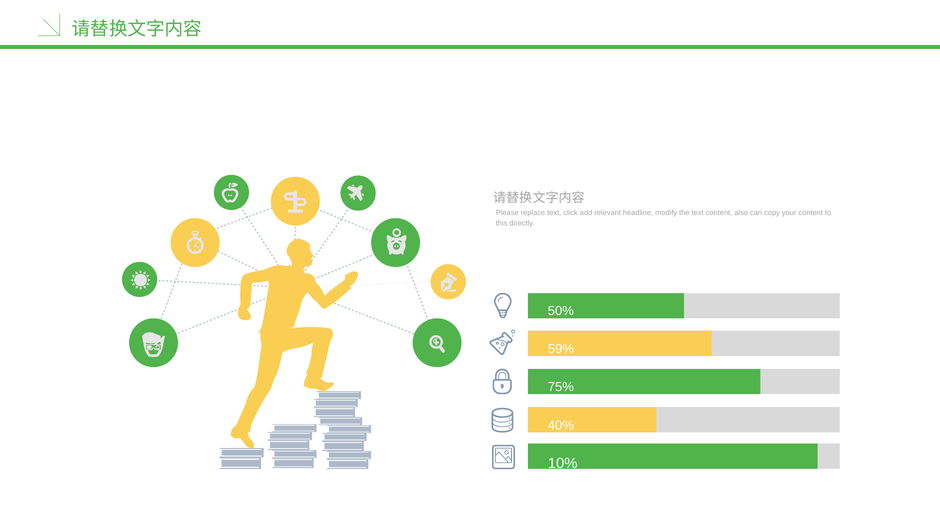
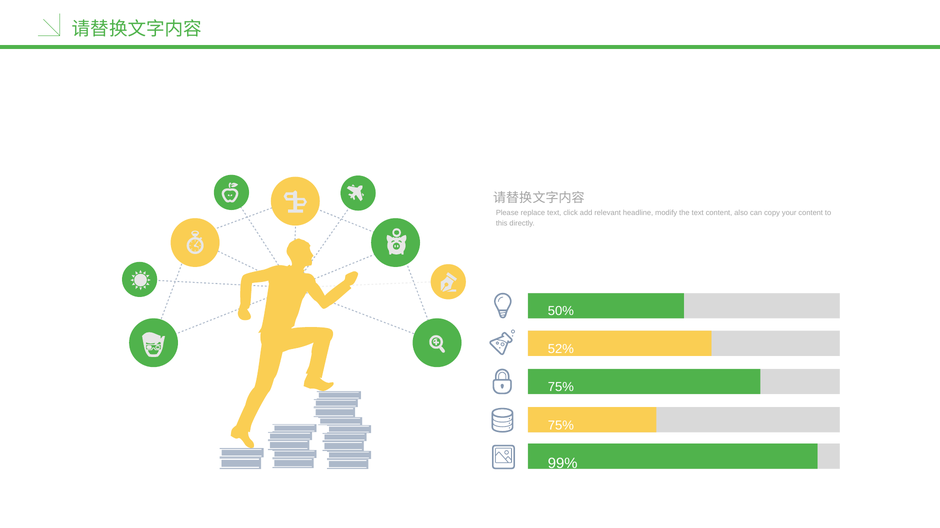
59%: 59% -> 52%
40% at (561, 426): 40% -> 75%
10%: 10% -> 99%
